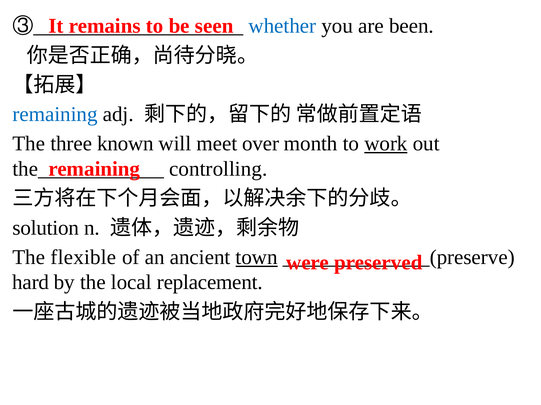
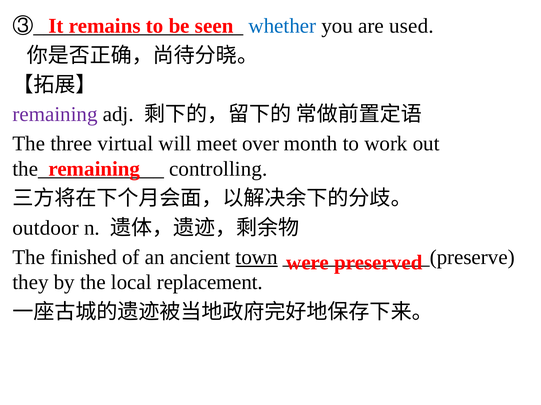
been: been -> used
remaining at (55, 114) colour: blue -> purple
known: known -> virtual
work underline: present -> none
solution: solution -> outdoor
flexible: flexible -> finished
hard: hard -> they
